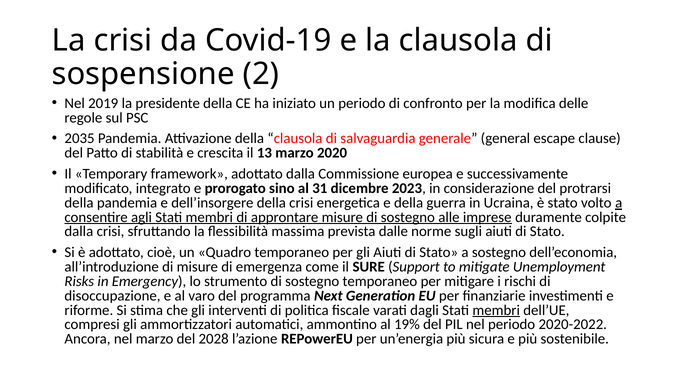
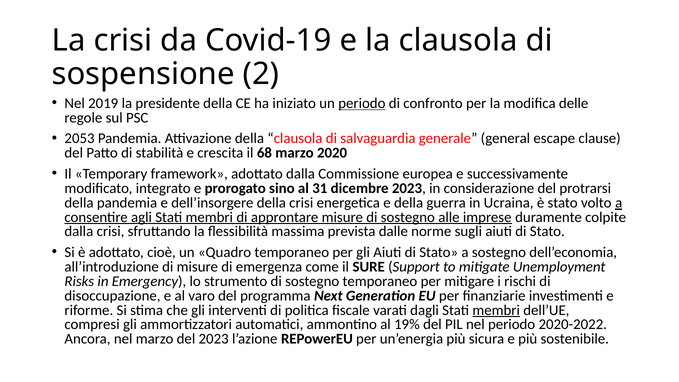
periodo at (362, 103) underline: none -> present
2035: 2035 -> 2053
13: 13 -> 68
del 2028: 2028 -> 2023
